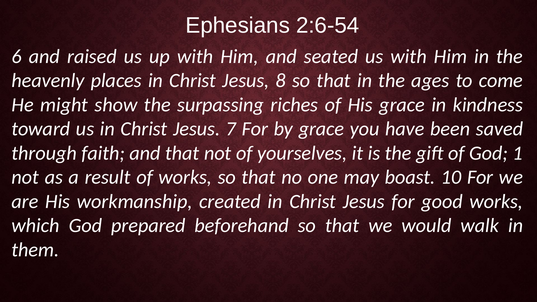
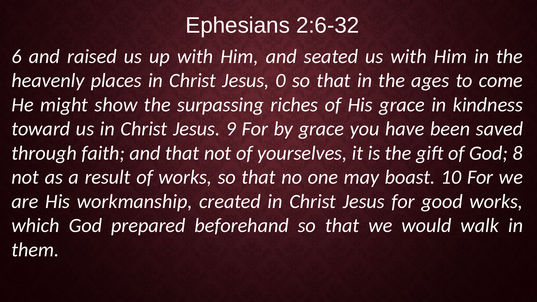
2:6-54: 2:6-54 -> 2:6-32
8: 8 -> 0
7: 7 -> 9
1: 1 -> 8
